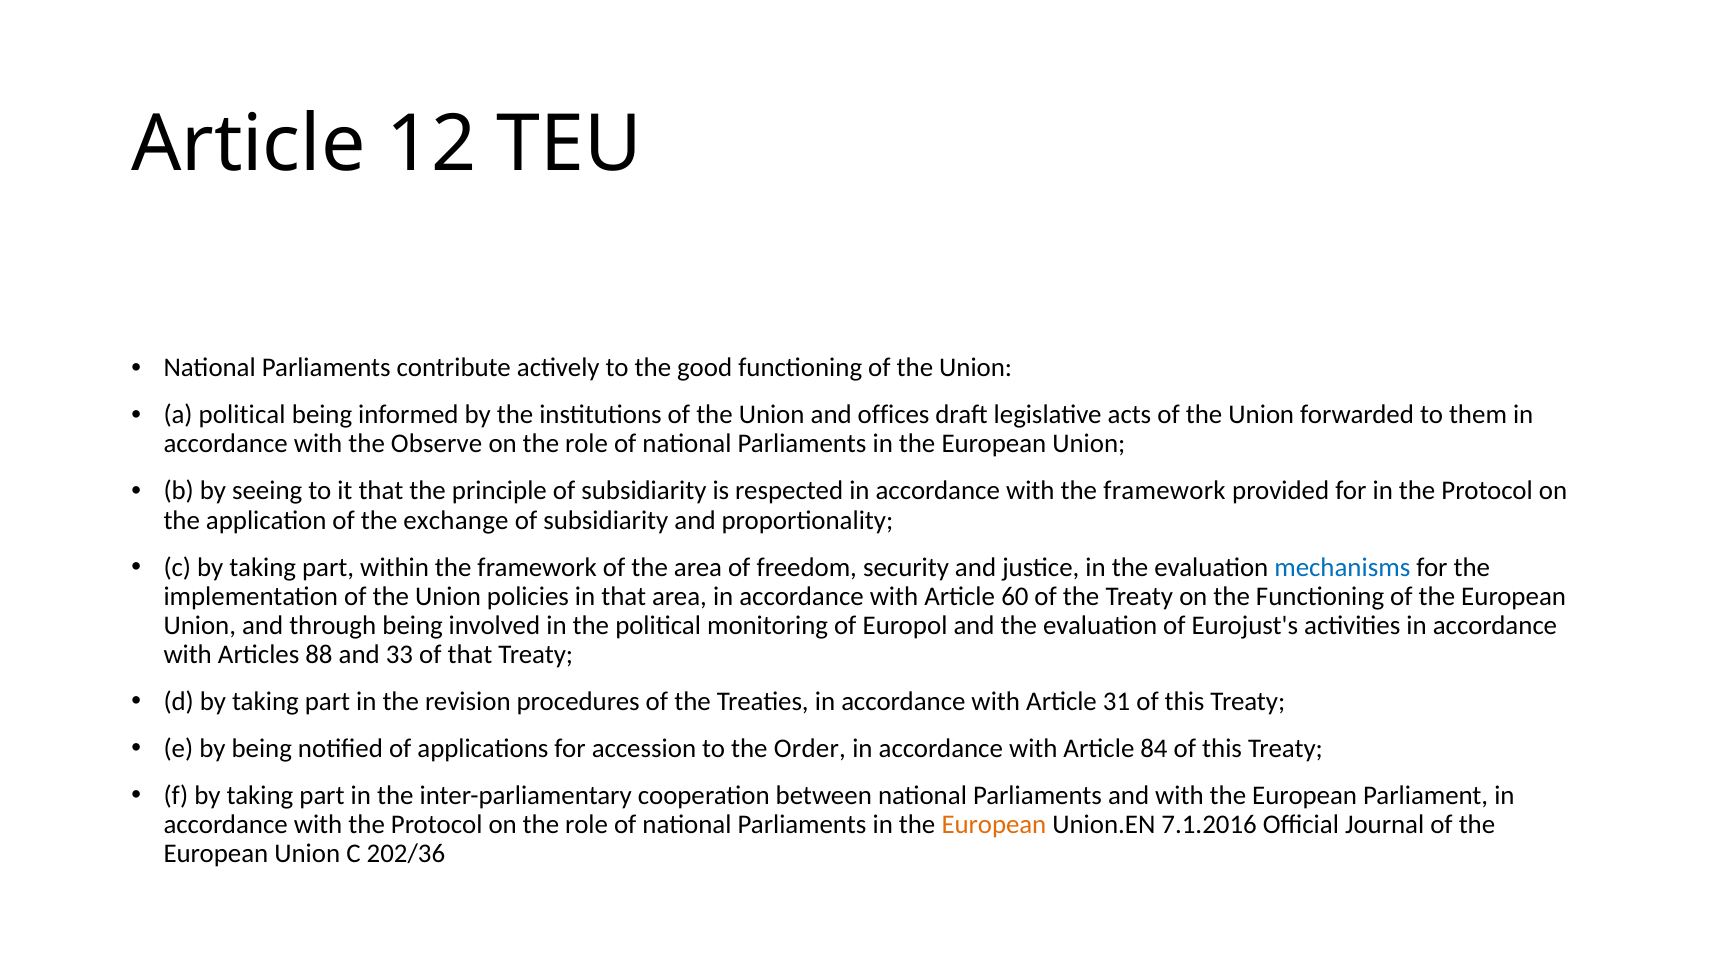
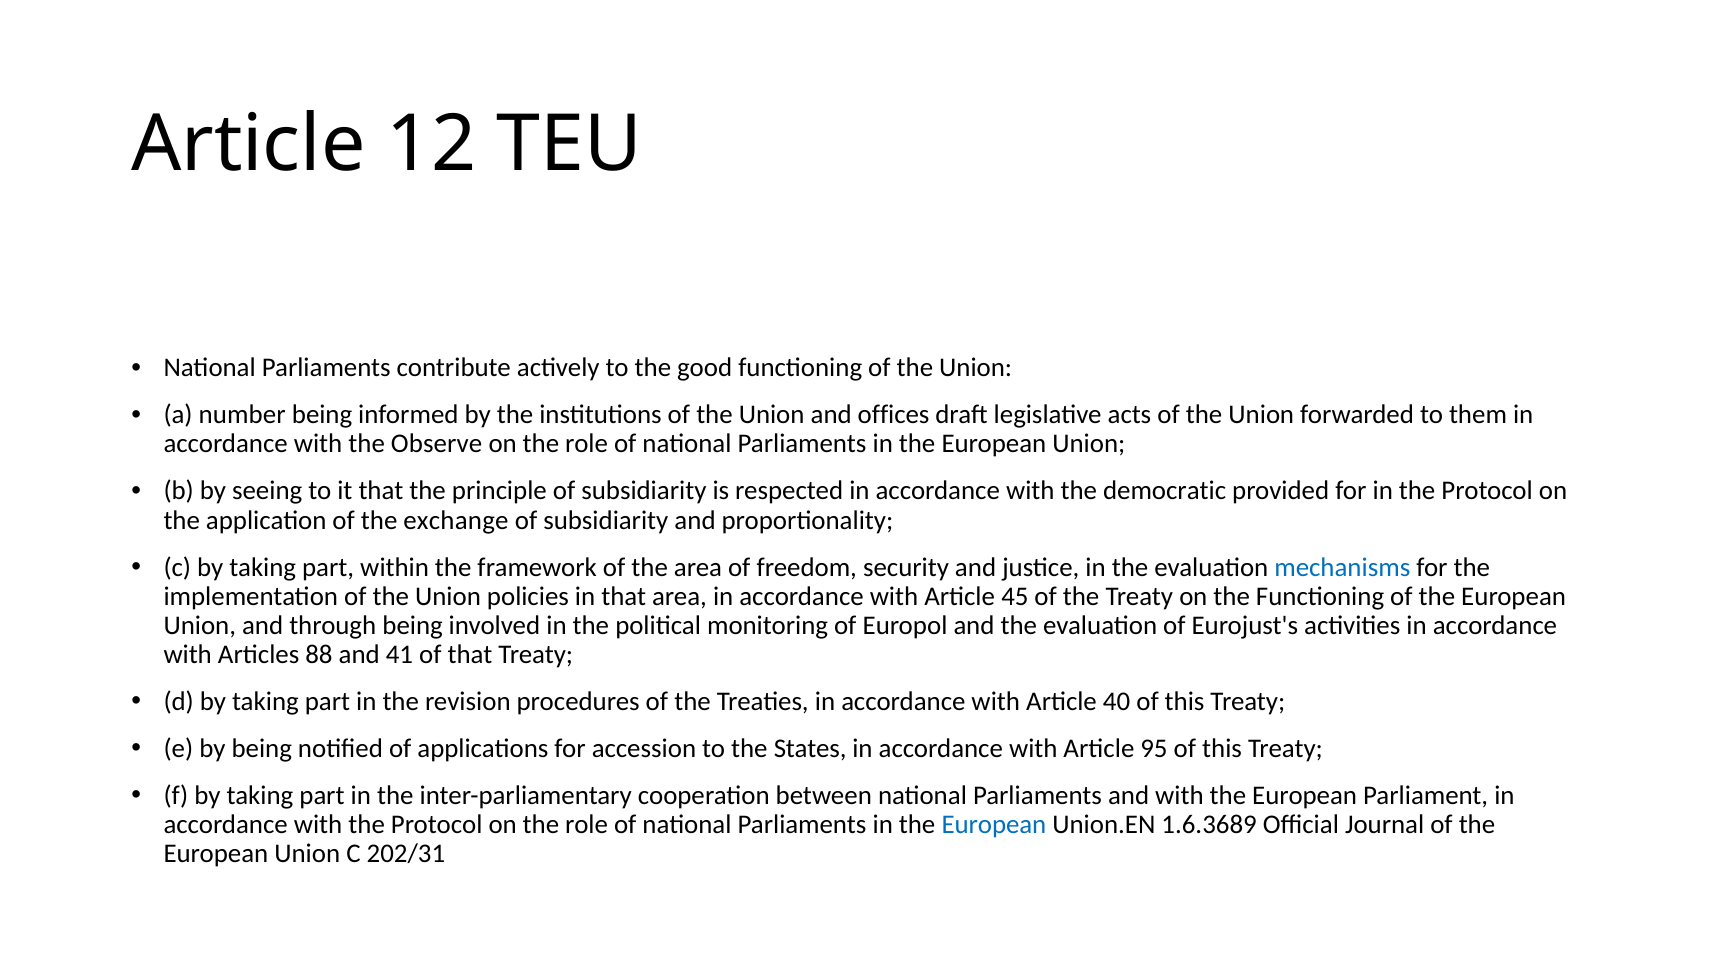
a political: political -> number
with the framework: framework -> democratic
60: 60 -> 45
33: 33 -> 41
31: 31 -> 40
Order: Order -> States
84: 84 -> 95
European at (994, 824) colour: orange -> blue
7.1.2016: 7.1.2016 -> 1.6.3689
202/36: 202/36 -> 202/31
